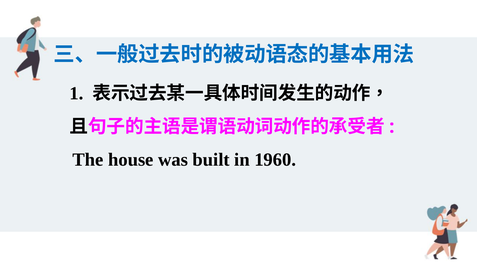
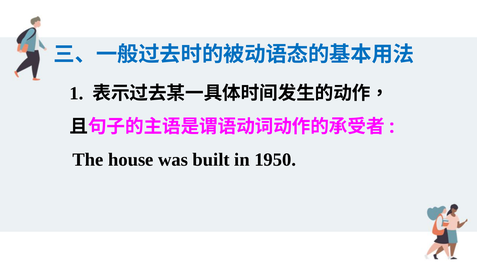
1960: 1960 -> 1950
